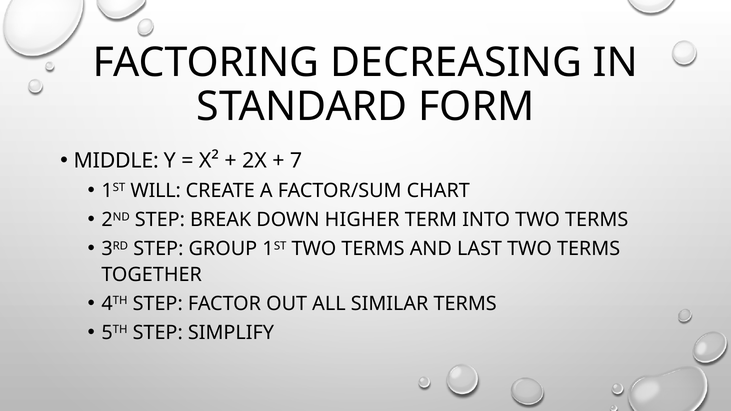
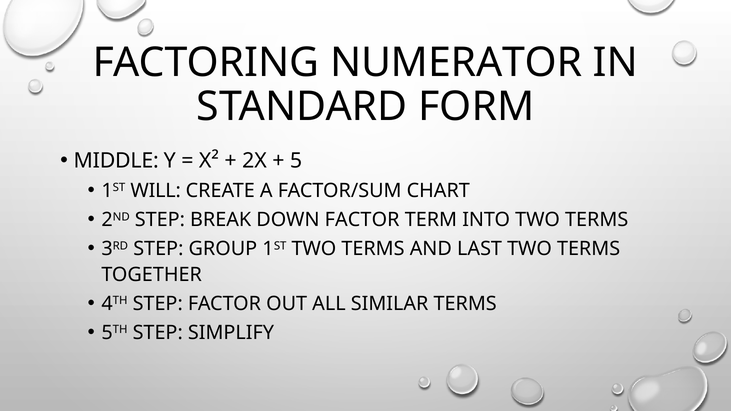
DECREASING: DECREASING -> NUMERATOR
7: 7 -> 5
DOWN HIGHER: HIGHER -> FACTOR
